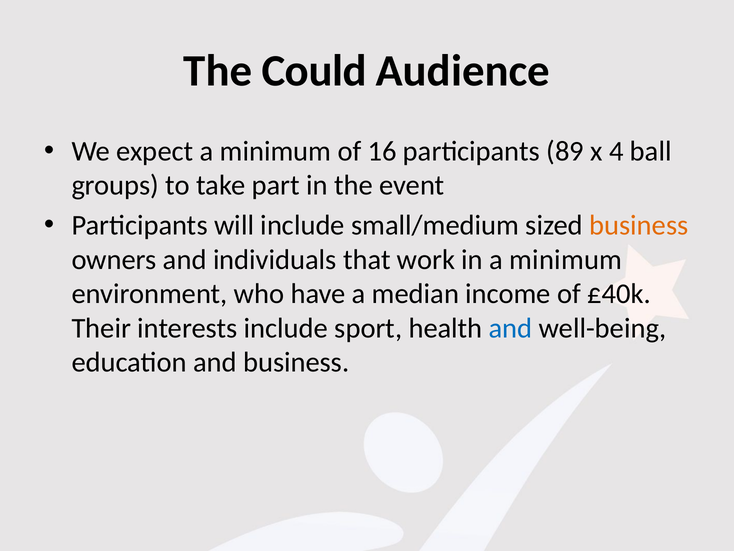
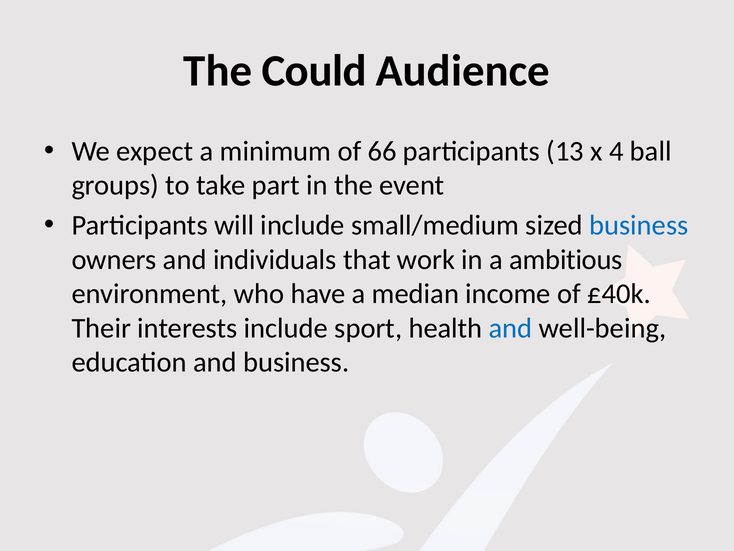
16: 16 -> 66
89: 89 -> 13
business at (639, 225) colour: orange -> blue
in a minimum: minimum -> ambitious
